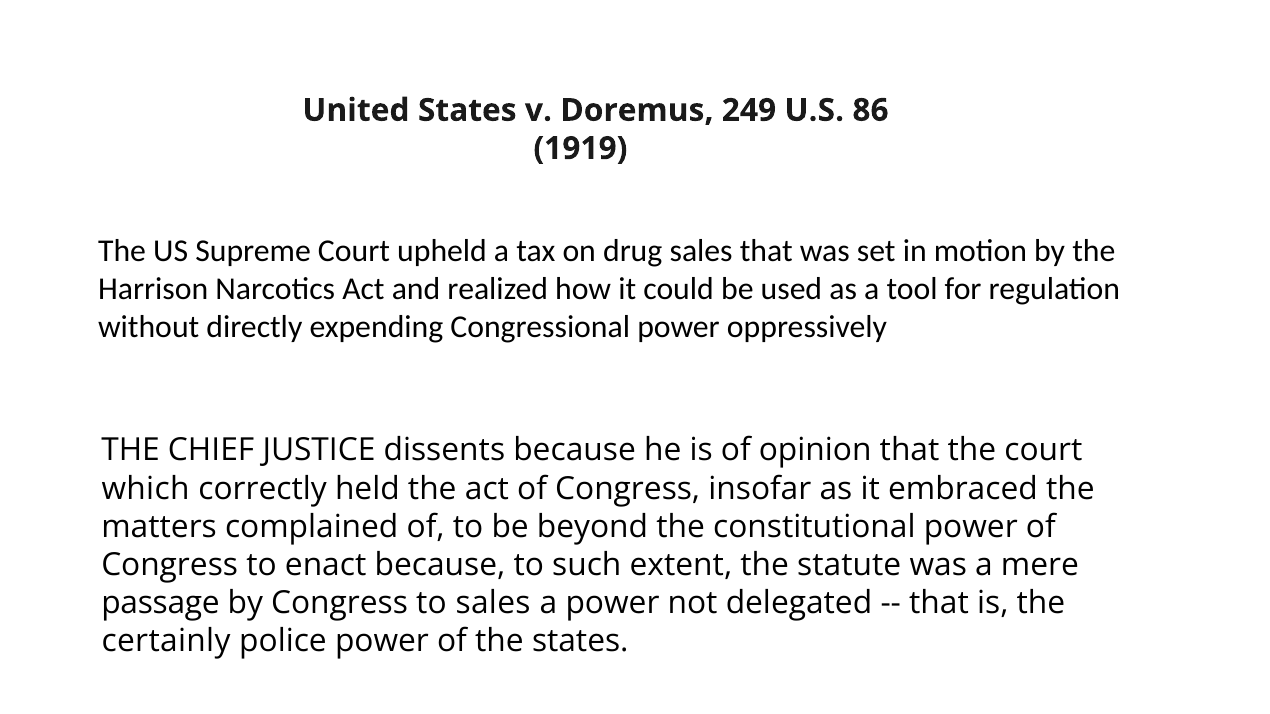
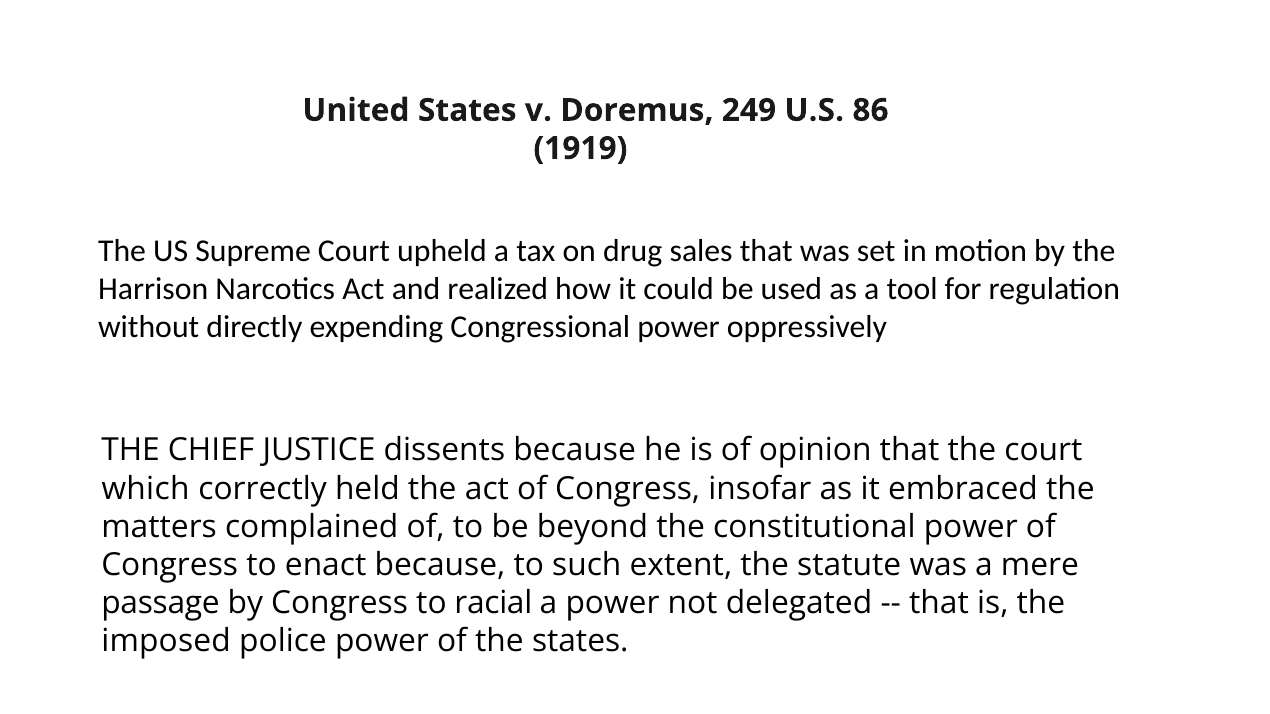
to sales: sales -> racial
certainly: certainly -> imposed
